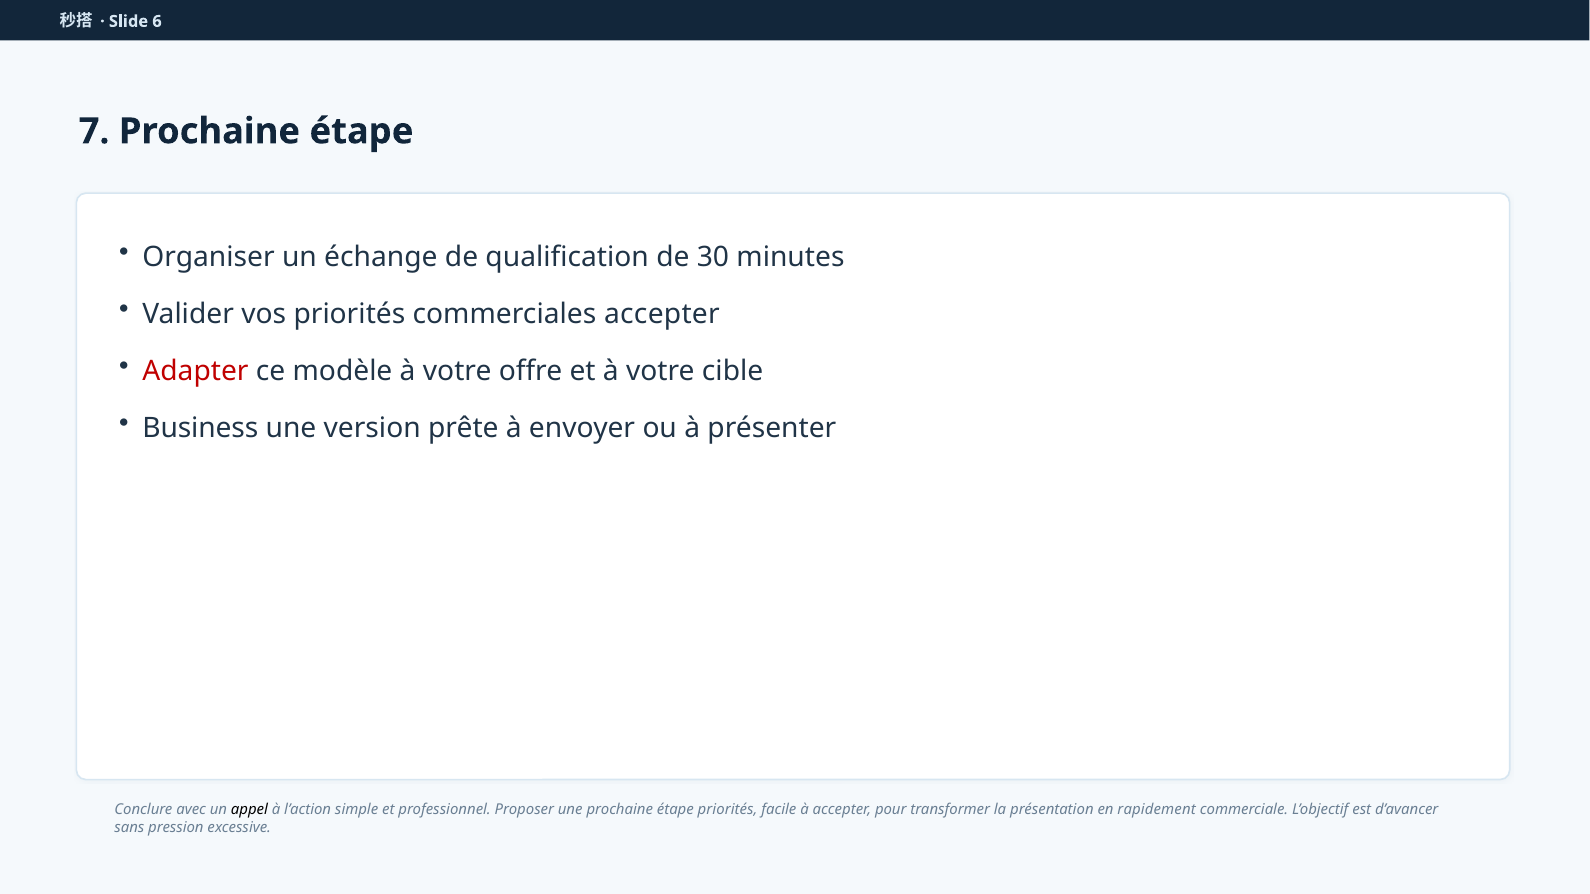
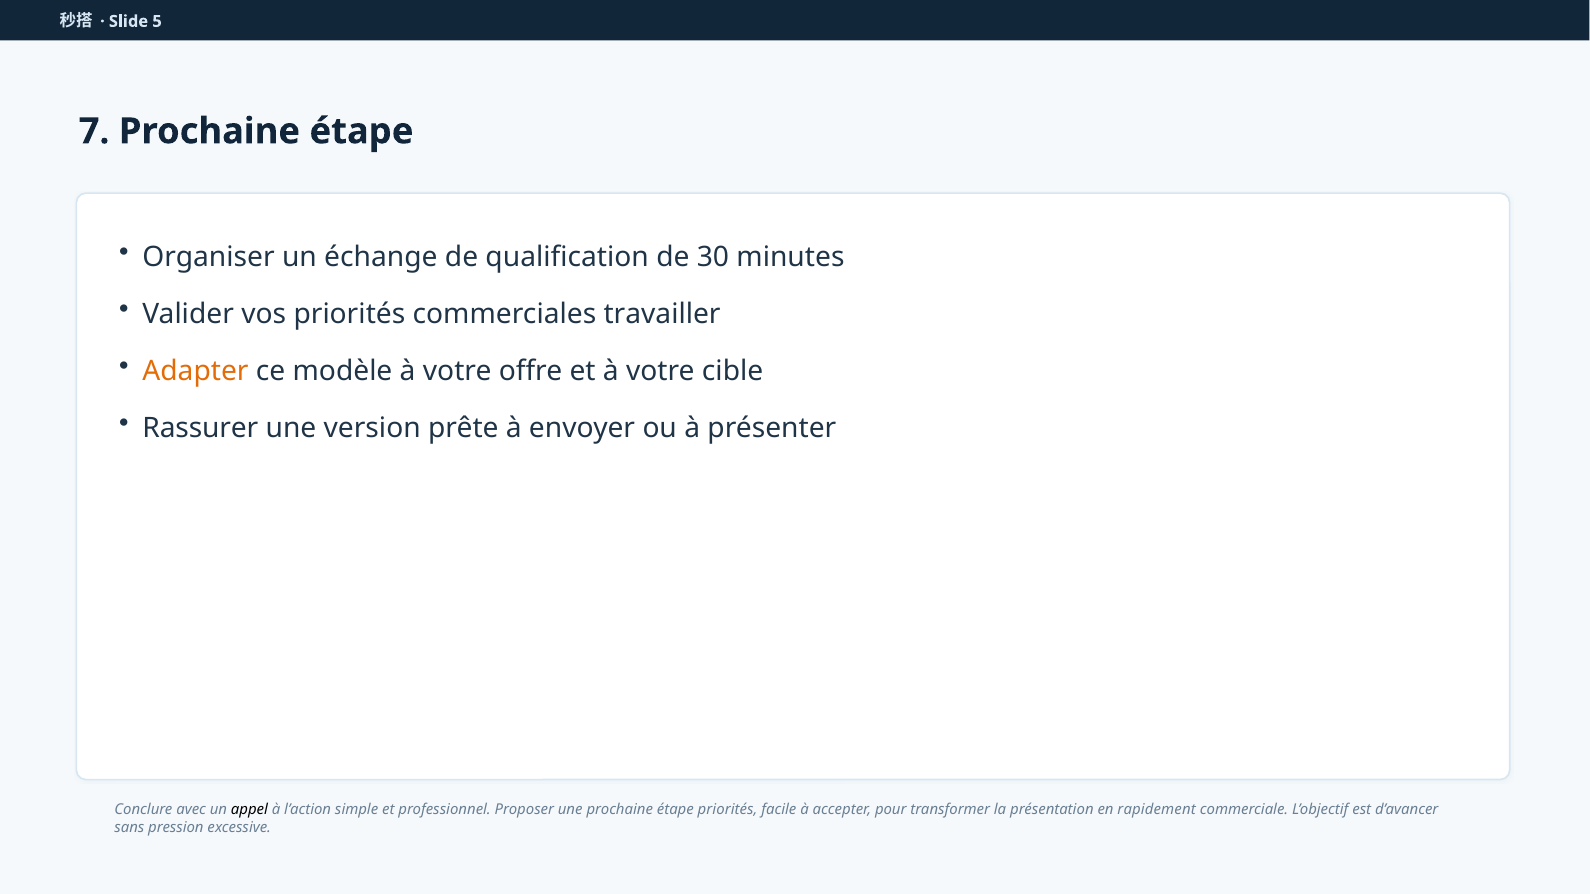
6: 6 -> 5
commerciales accepter: accepter -> travailler
Adapter colour: red -> orange
Business: Business -> Rassurer
